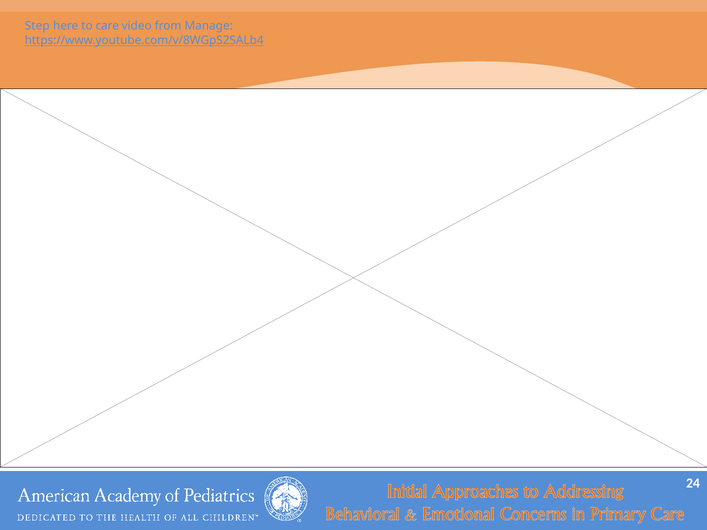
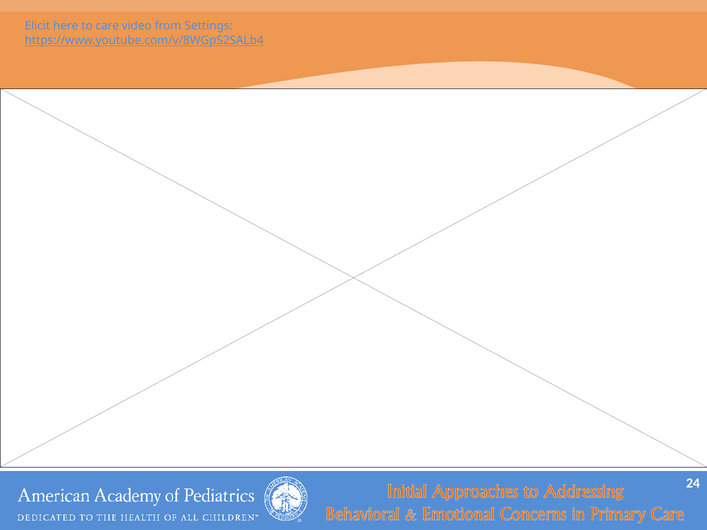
Step: Step -> Elicit
Manage: Manage -> Settings
